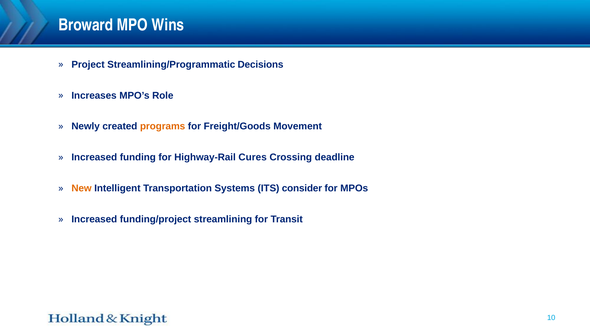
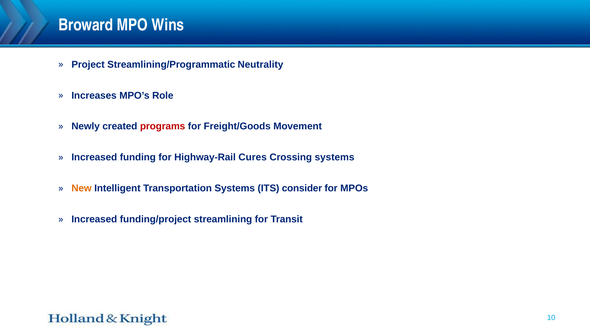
Decisions: Decisions -> Neutrality
programs colour: orange -> red
Crossing deadline: deadline -> systems
